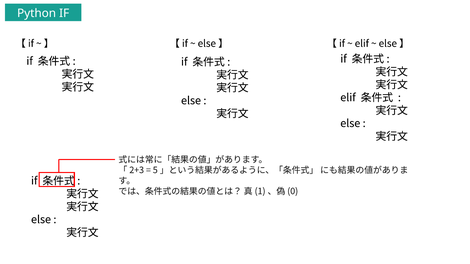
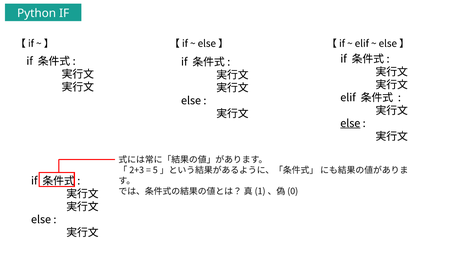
else at (350, 124) underline: none -> present
